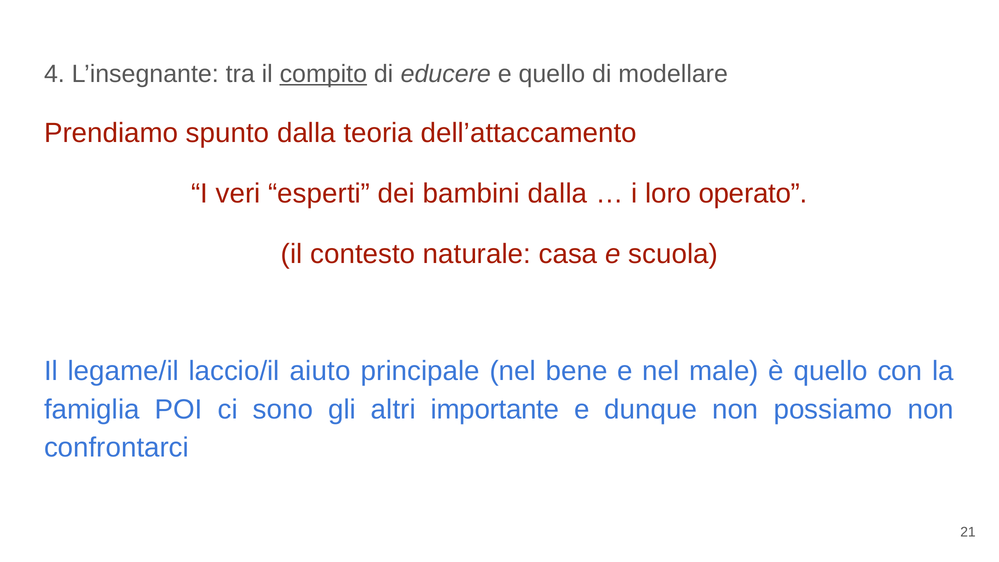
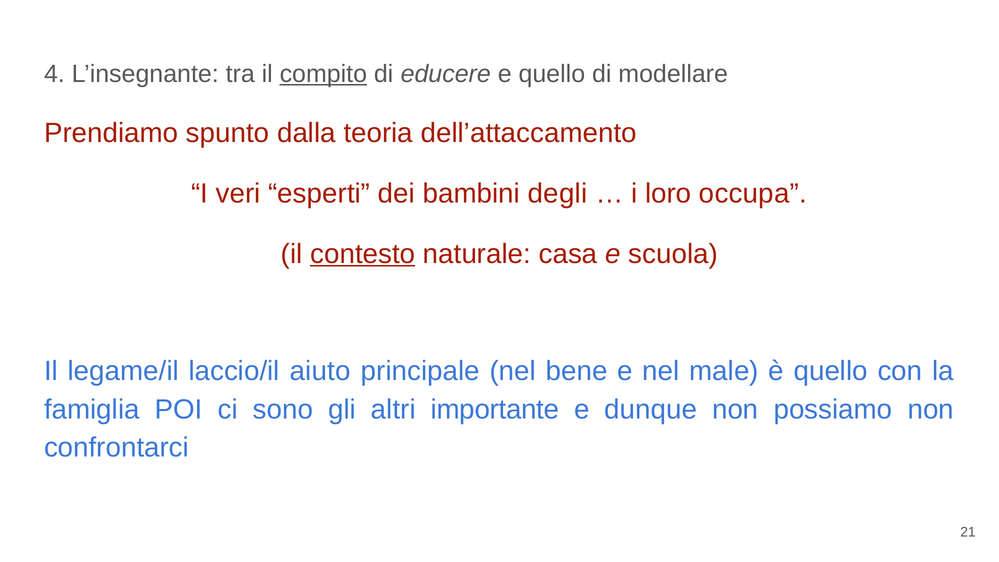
bambini dalla: dalla -> degli
operato: operato -> occupa
contesto underline: none -> present
